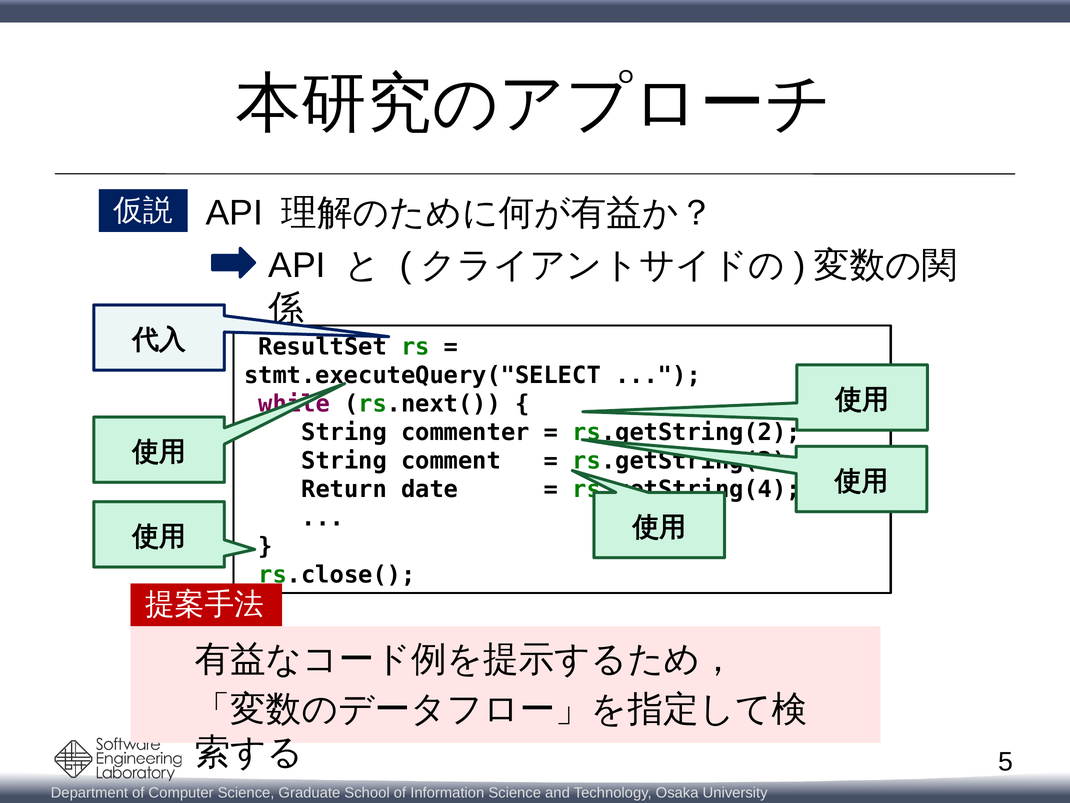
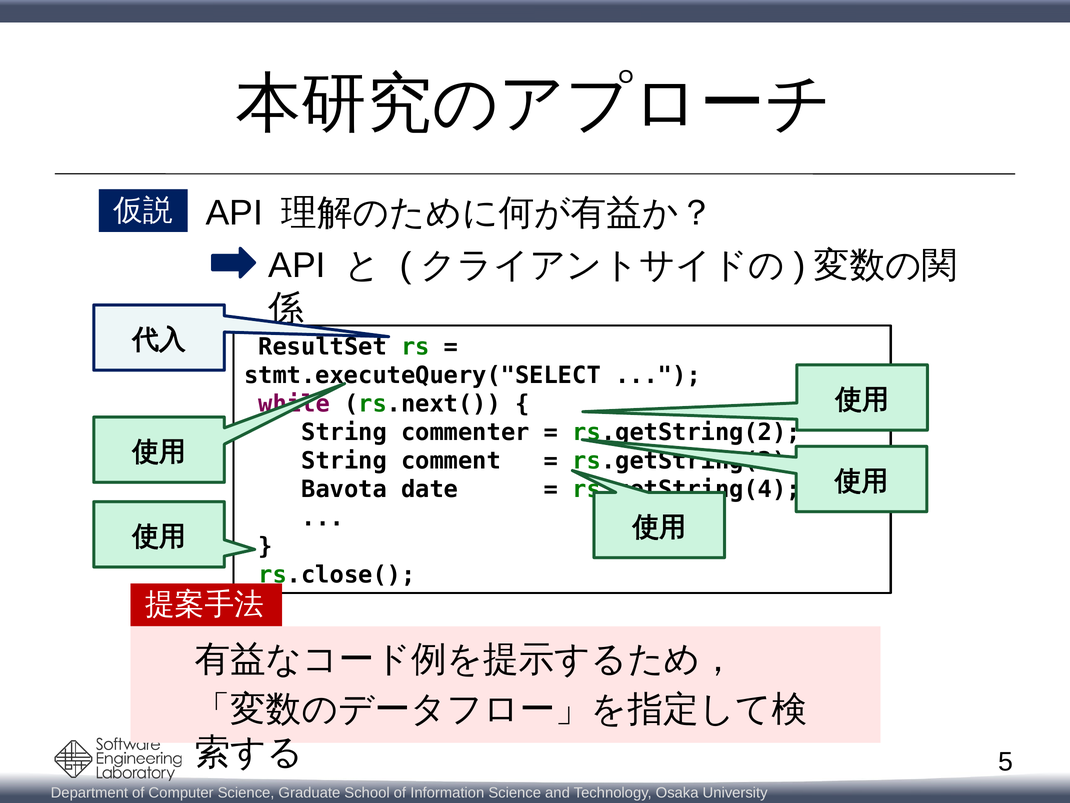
Return: Return -> Bavota
